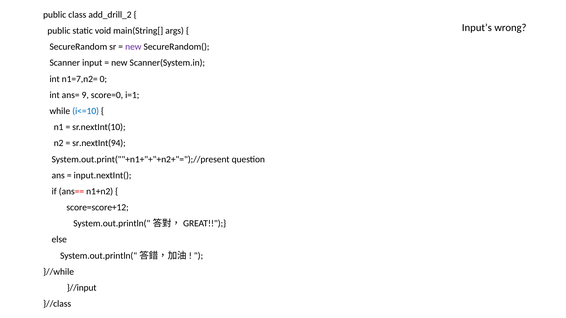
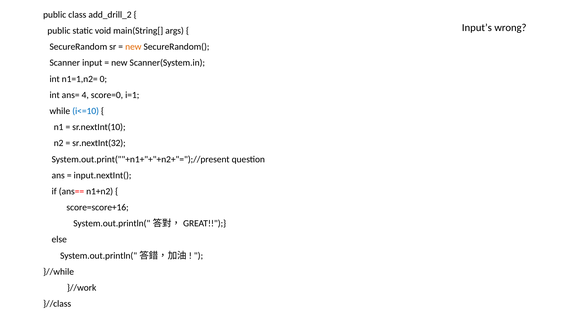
new at (133, 47) colour: purple -> orange
n1=7,n2=: n1=7,n2= -> n1=1,n2=
9: 9 -> 4
sr.nextInt(94: sr.nextInt(94 -> sr.nextInt(32
score=score+12: score=score+12 -> score=score+16
}//input: }//input -> }//work
